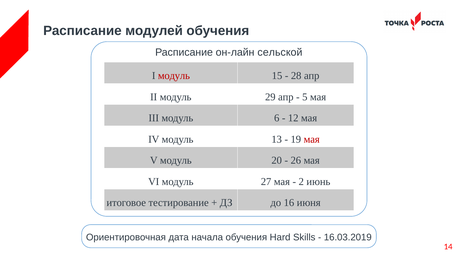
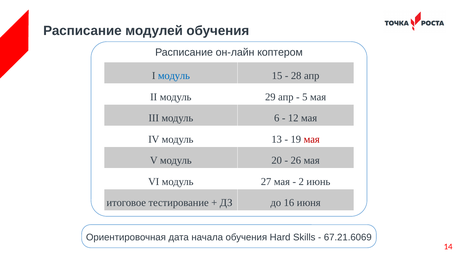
сельской: сельской -> коптером
модуль at (174, 76) colour: red -> blue
16.03.2019: 16.03.2019 -> 67.21.6069
